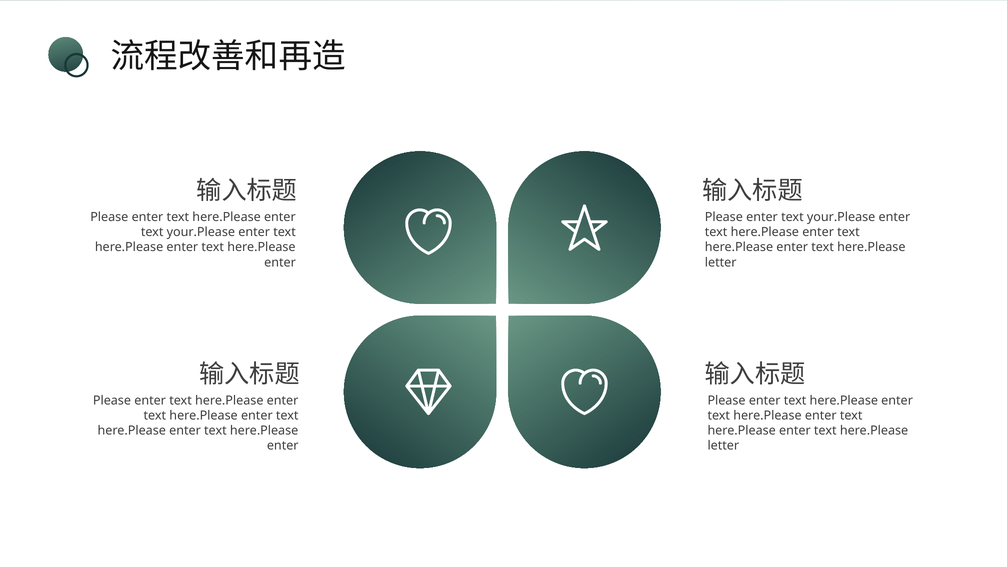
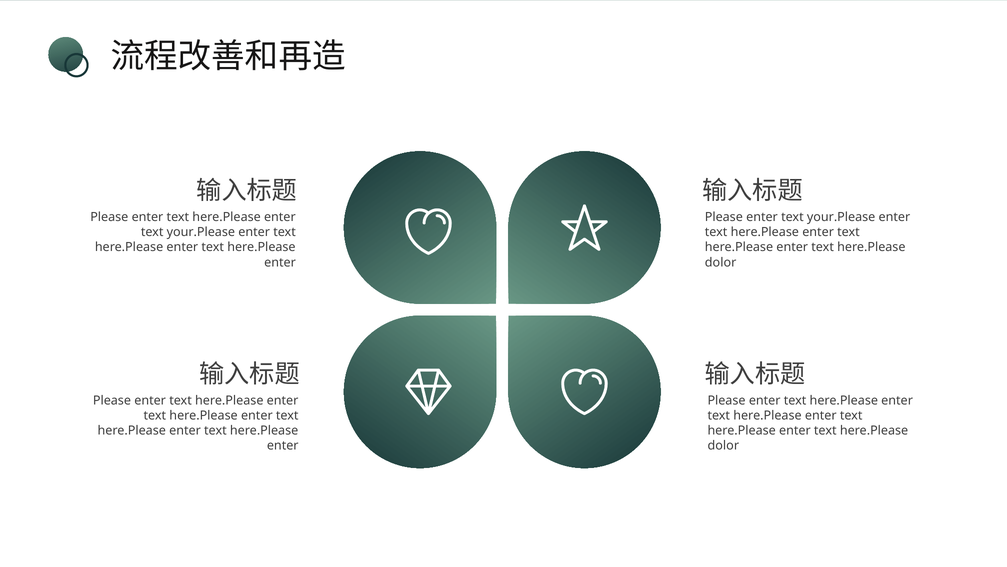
letter at (721, 262): letter -> dolor
letter at (723, 445): letter -> dolor
